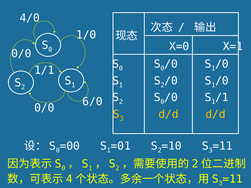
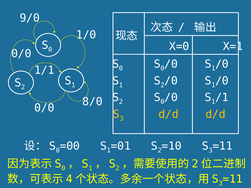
4/0: 4/0 -> 9/0
6/0: 6/0 -> 8/0
